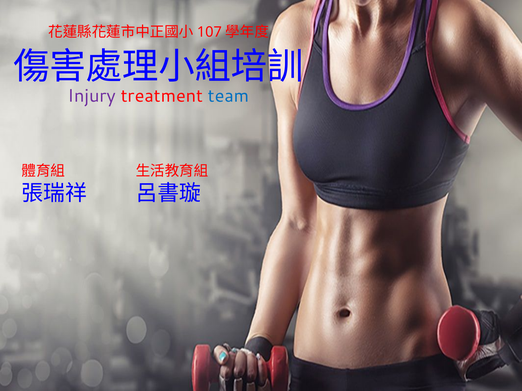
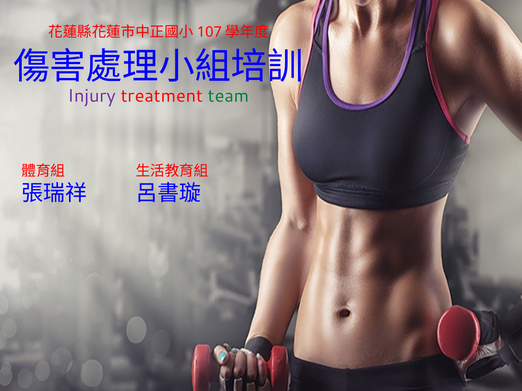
team colour: blue -> green
